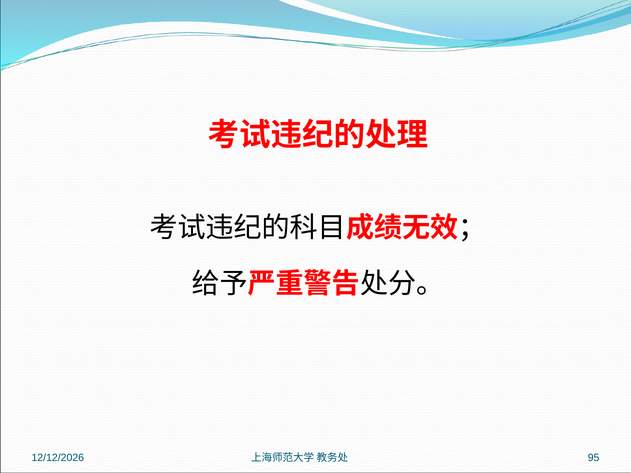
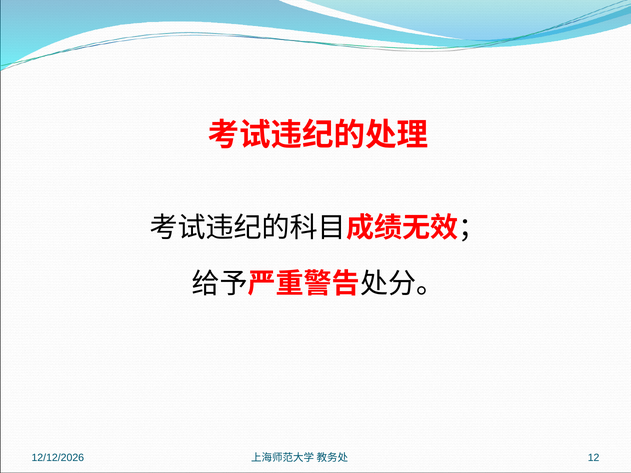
95: 95 -> 12
